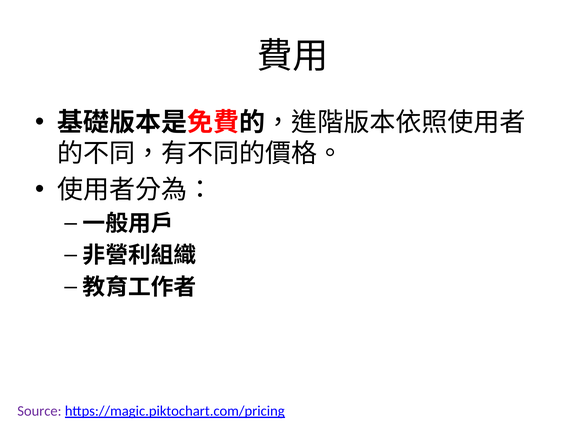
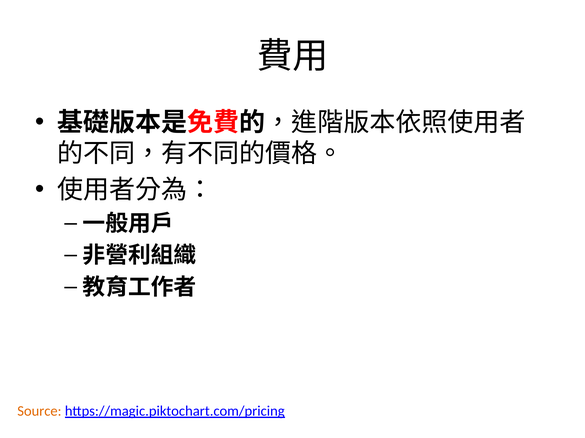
Source colour: purple -> orange
